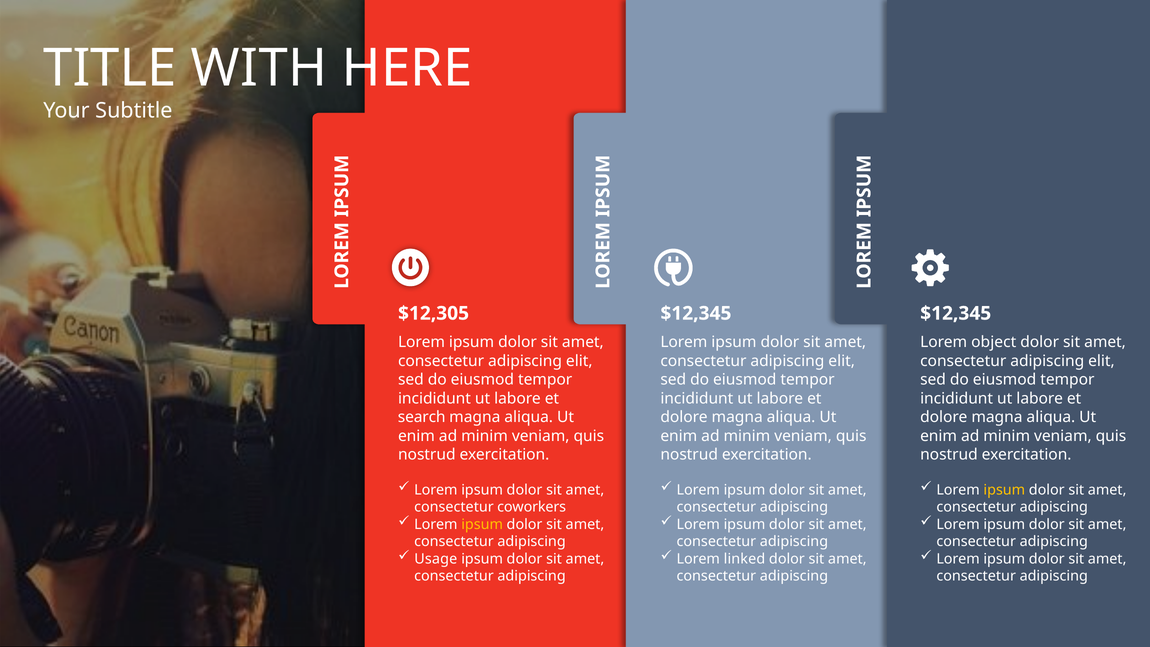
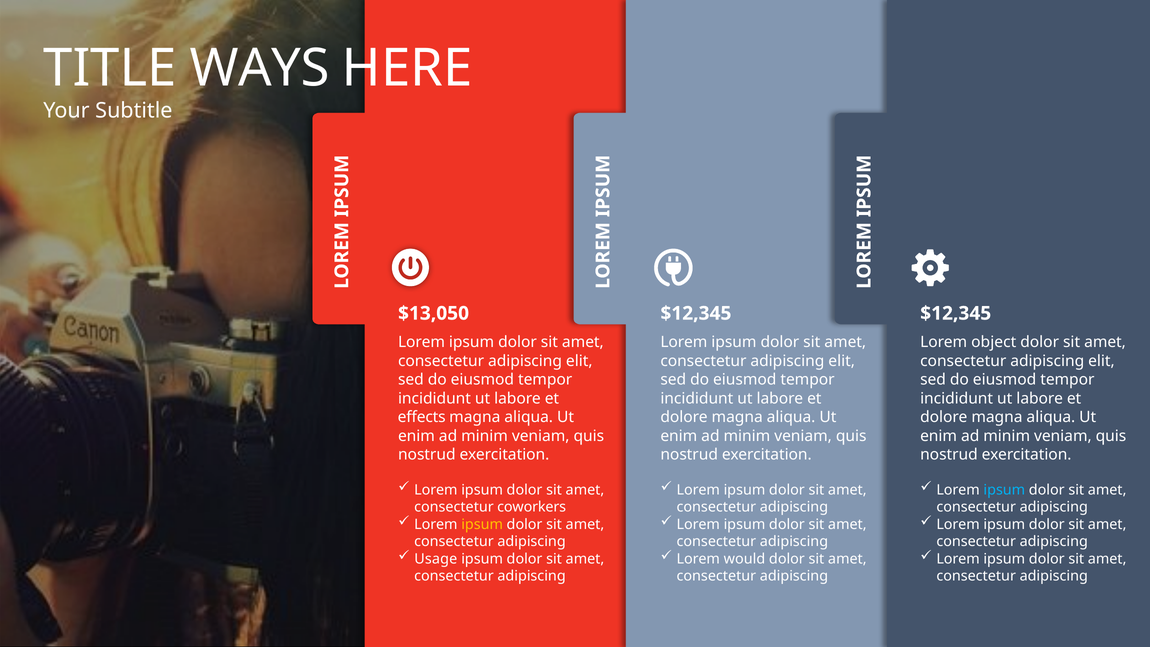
WITH: WITH -> WAYS
$12,305: $12,305 -> $13,050
search: search -> effects
ipsum at (1004, 490) colour: yellow -> light blue
linked: linked -> would
